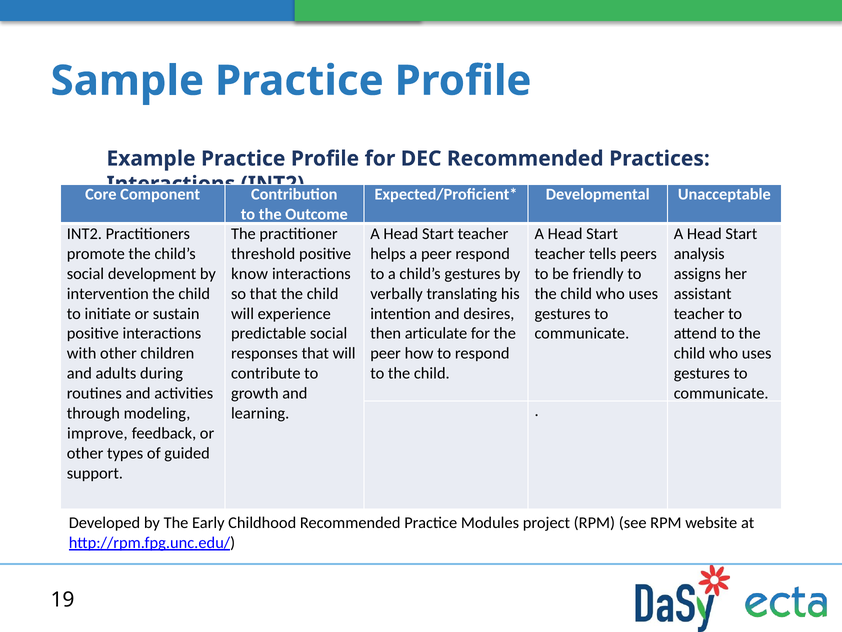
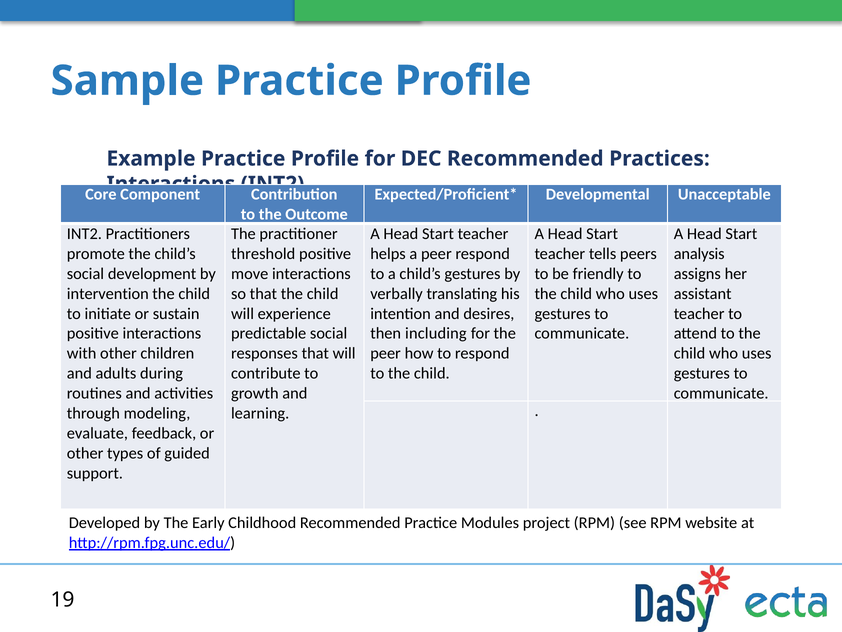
know: know -> move
articulate: articulate -> including
improve: improve -> evaluate
